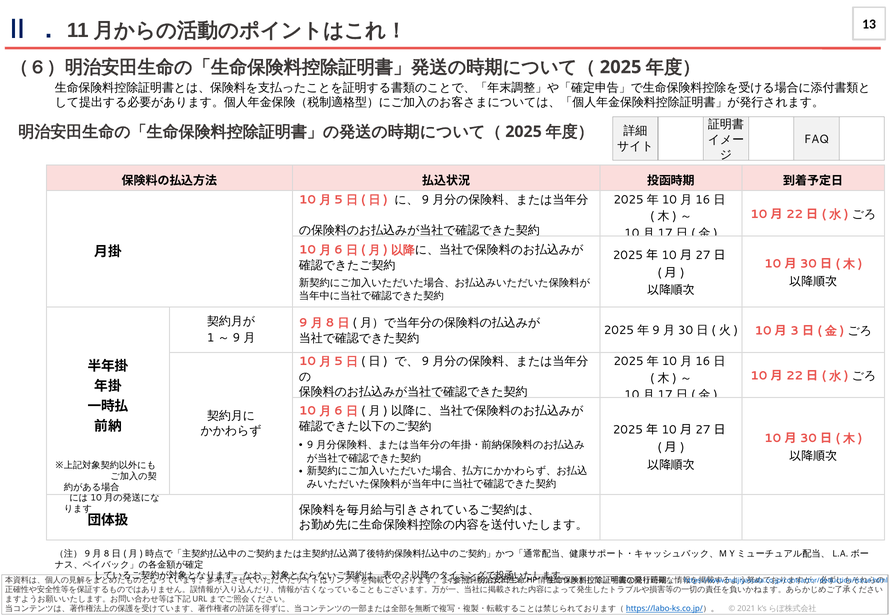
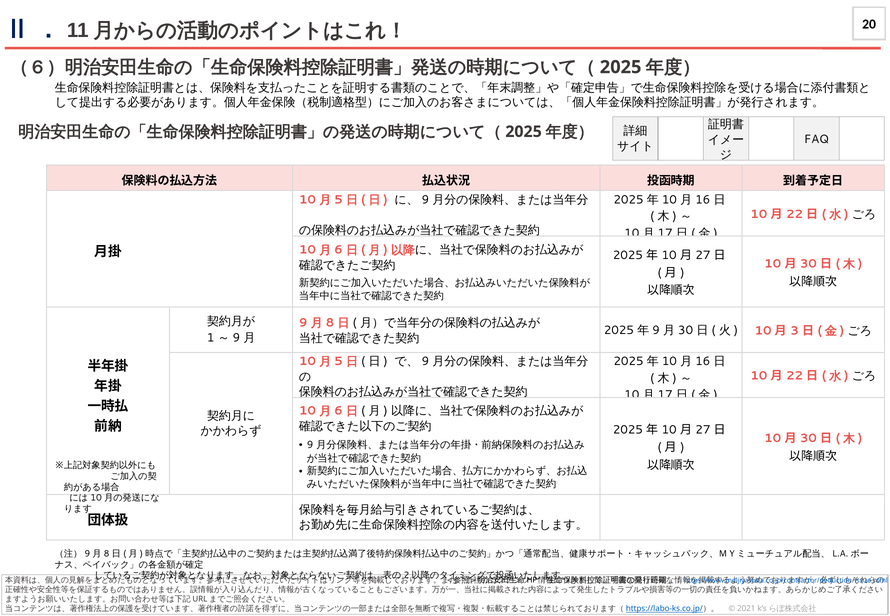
13: 13 -> 20
